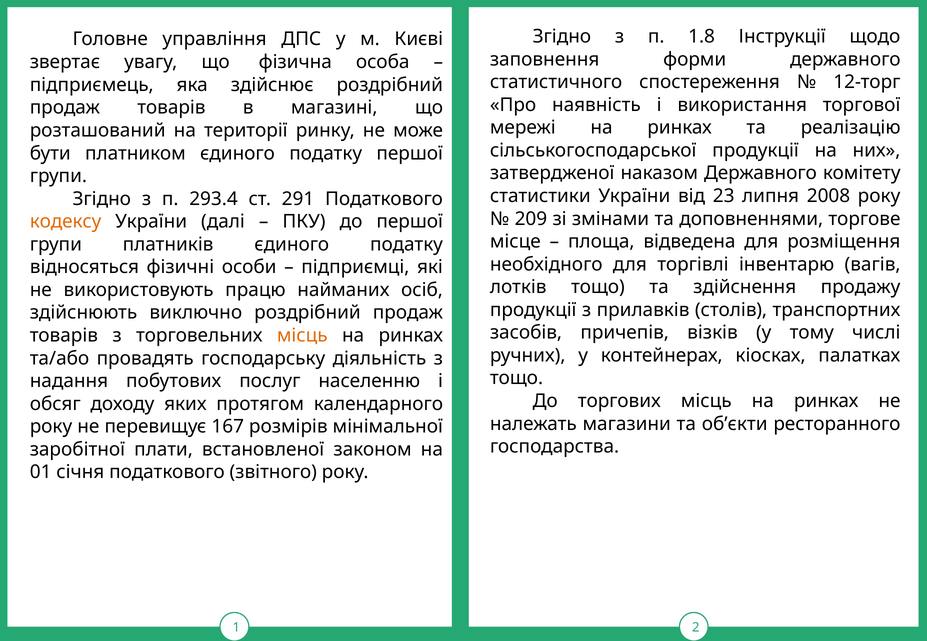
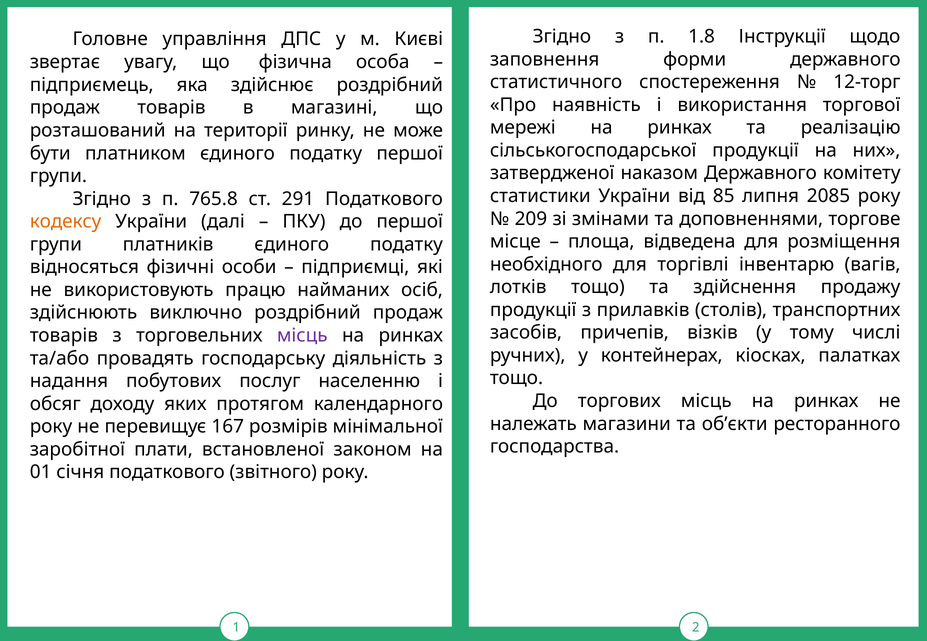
23: 23 -> 85
2008: 2008 -> 2085
293.4: 293.4 -> 765.8
місць at (302, 336) colour: orange -> purple
